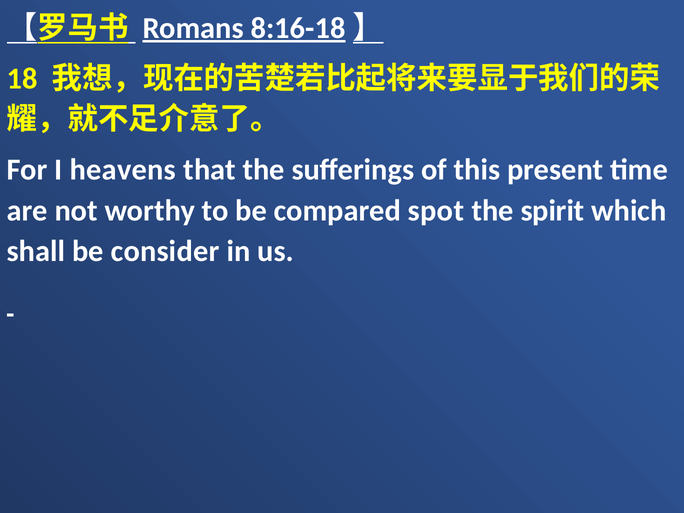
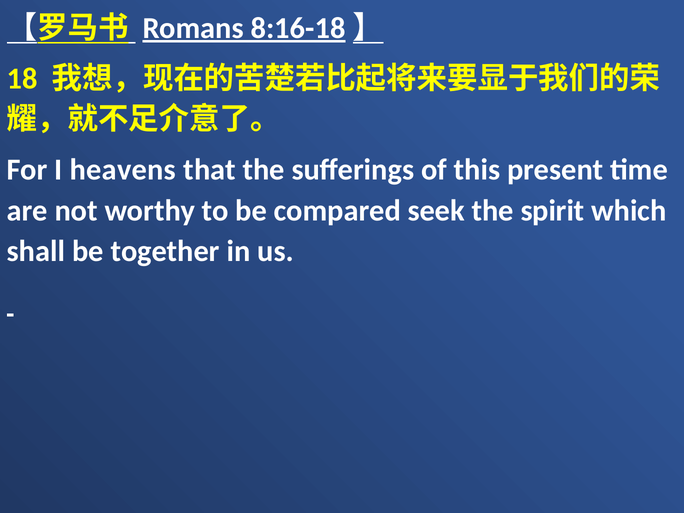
spot: spot -> seek
consider: consider -> together
